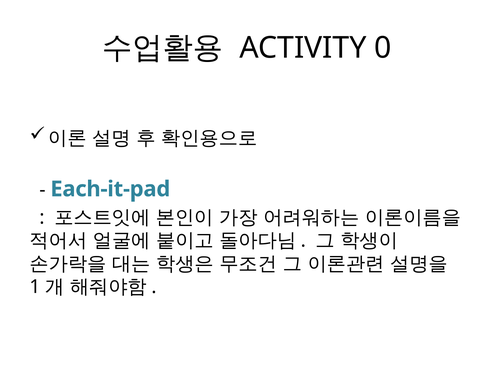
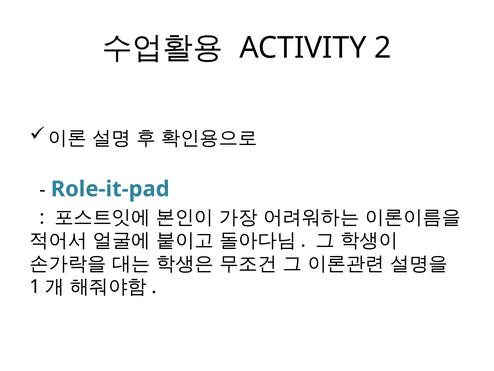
0: 0 -> 2
Each-it-pad: Each-it-pad -> Role-it-pad
